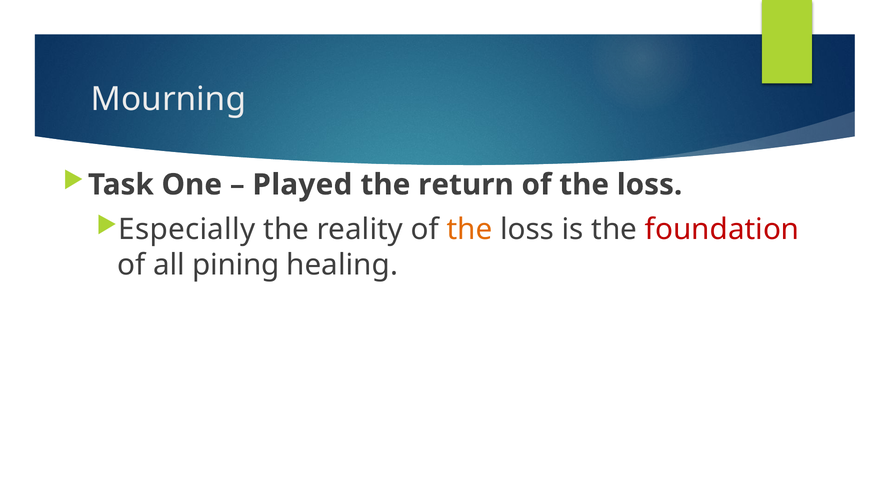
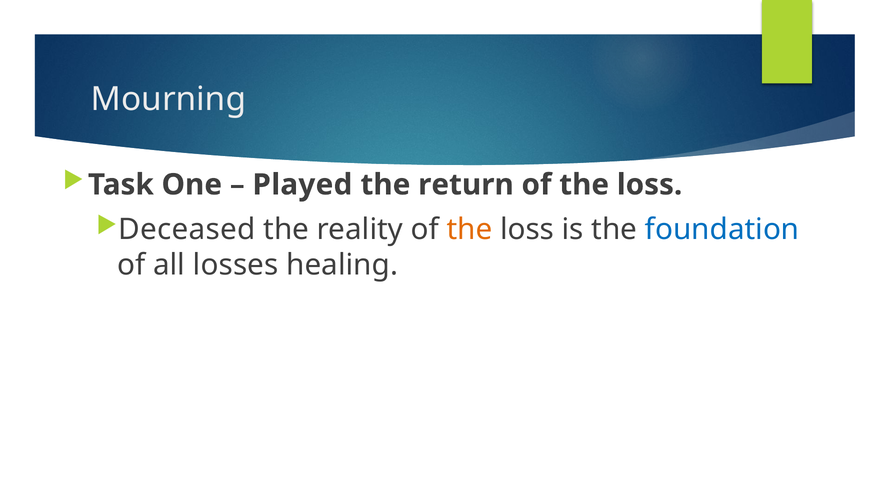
Especially: Especially -> Deceased
foundation colour: red -> blue
pining: pining -> losses
